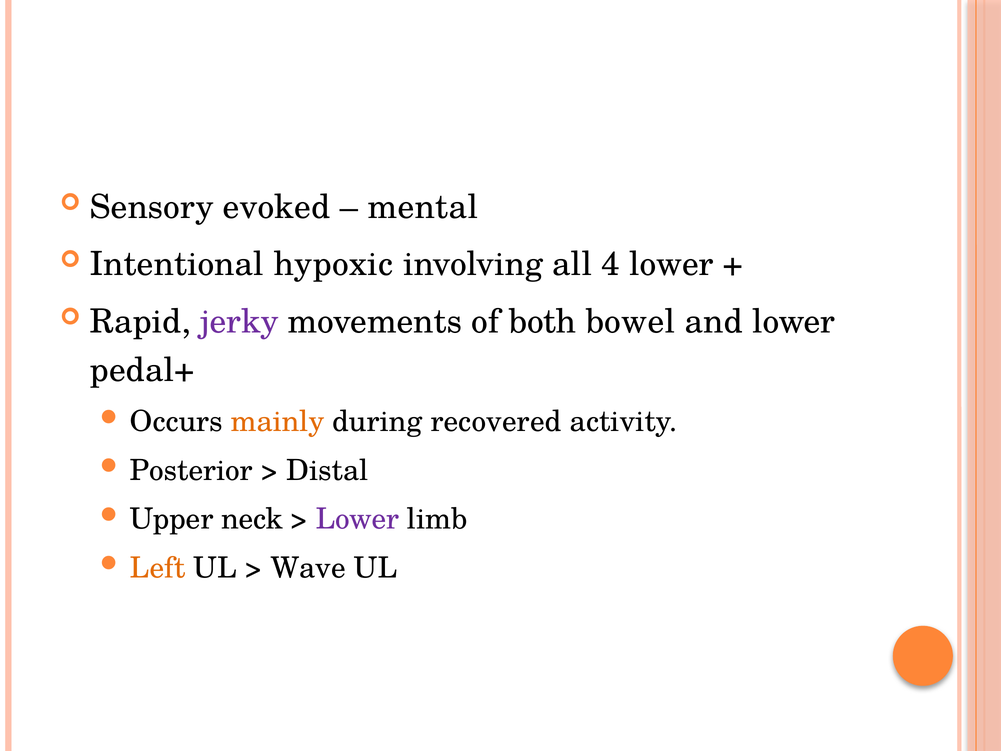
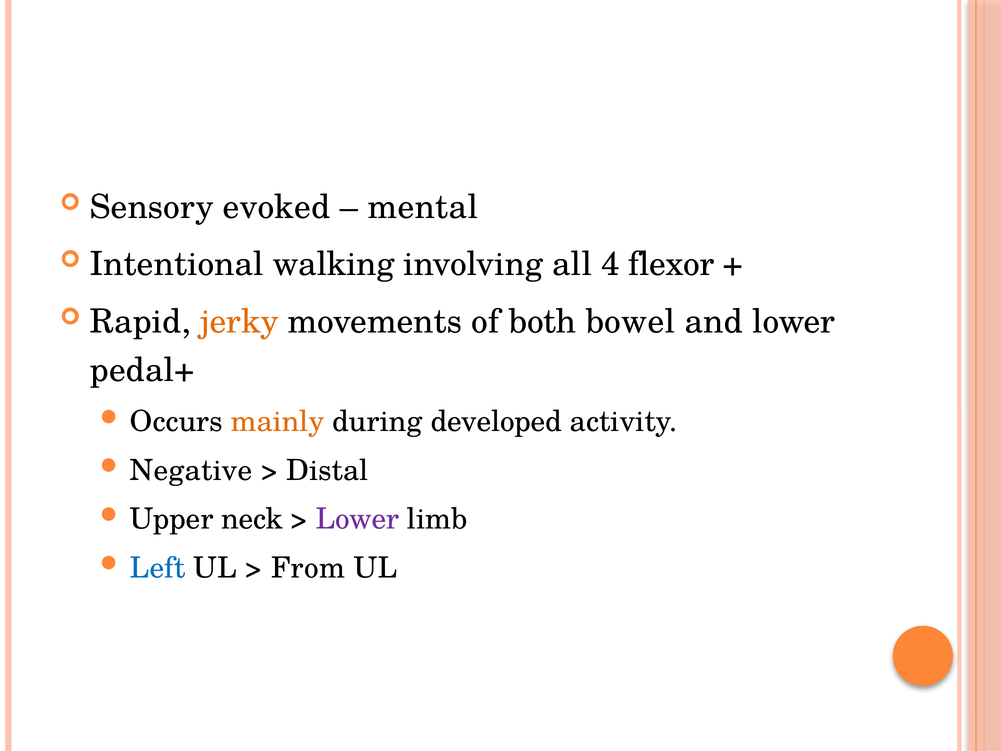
hypoxic: hypoxic -> walking
4 lower: lower -> flexor
jerky colour: purple -> orange
recovered: recovered -> developed
Posterior: Posterior -> Negative
Left colour: orange -> blue
Wave: Wave -> From
